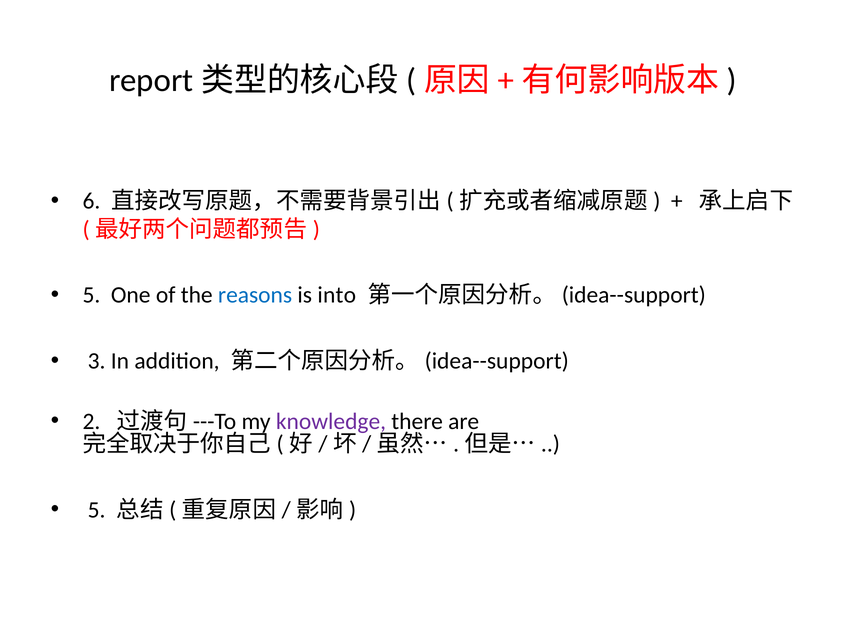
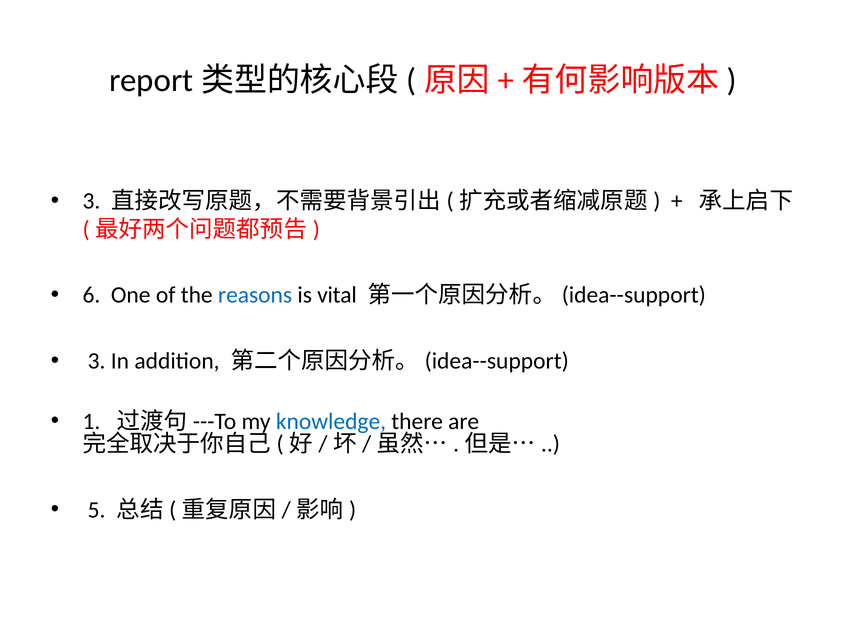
6 at (91, 201): 6 -> 3
5 at (91, 295): 5 -> 6
into: into -> vital
2: 2 -> 1
knowledge colour: purple -> blue
